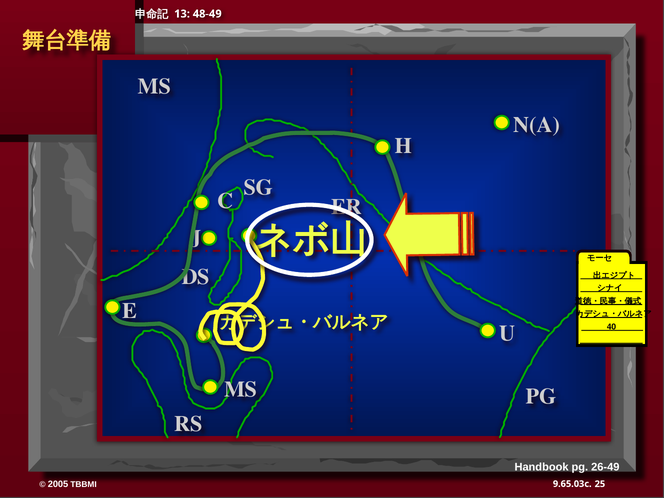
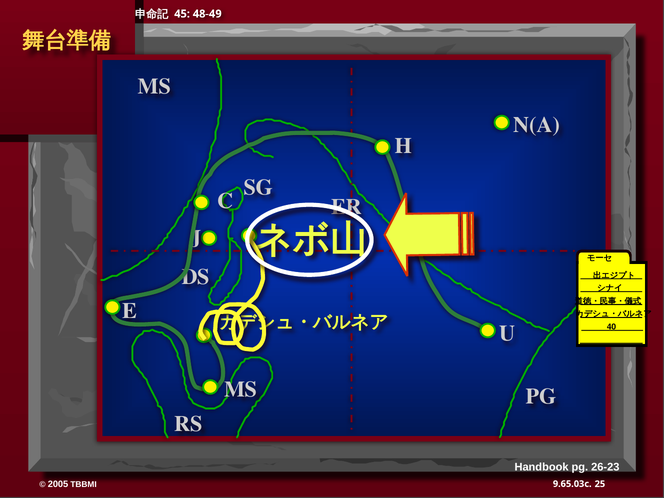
13: 13 -> 45
26-49: 26-49 -> 26-23
